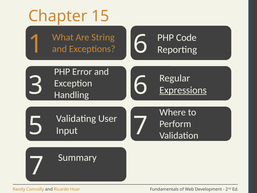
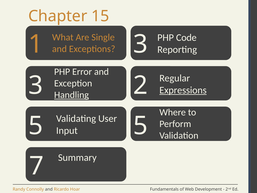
String: String -> Single
1 6: 6 -> 3
3 6: 6 -> 2
Handling underline: none -> present
5 7: 7 -> 5
